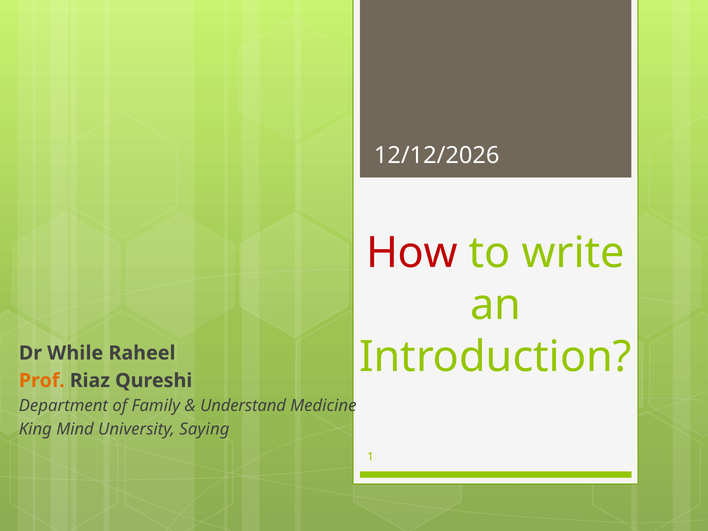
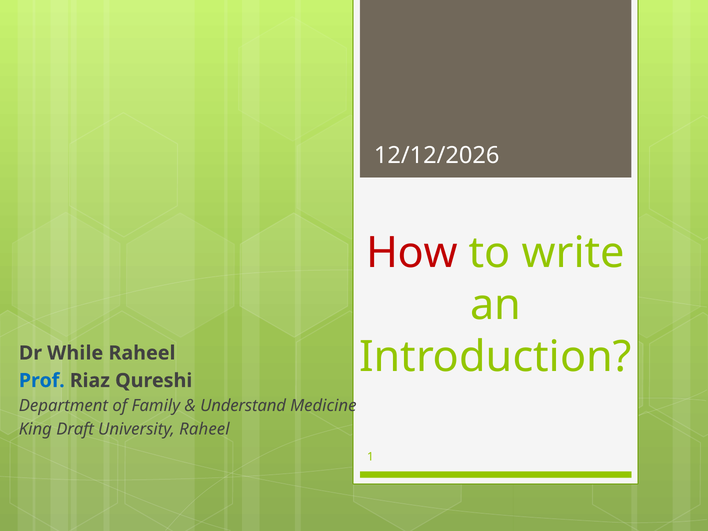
Prof colour: orange -> blue
Mind: Mind -> Draft
University Saying: Saying -> Raheel
